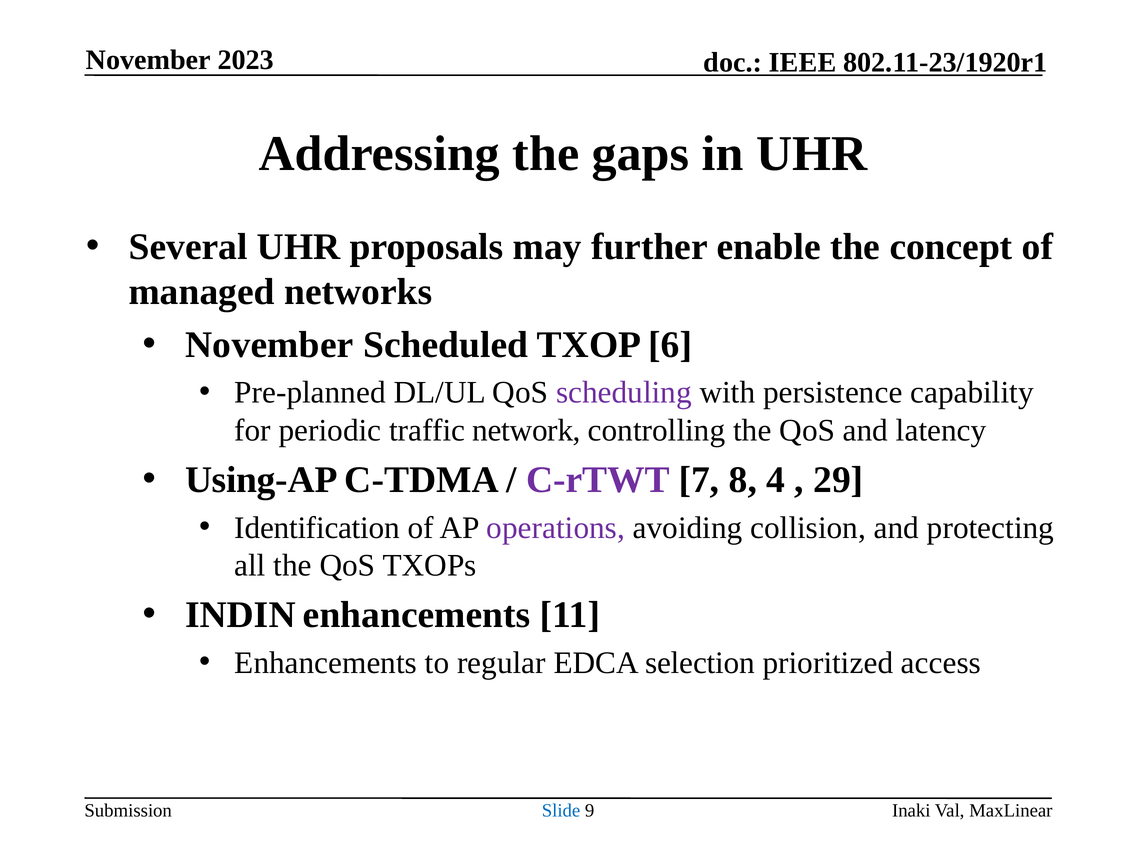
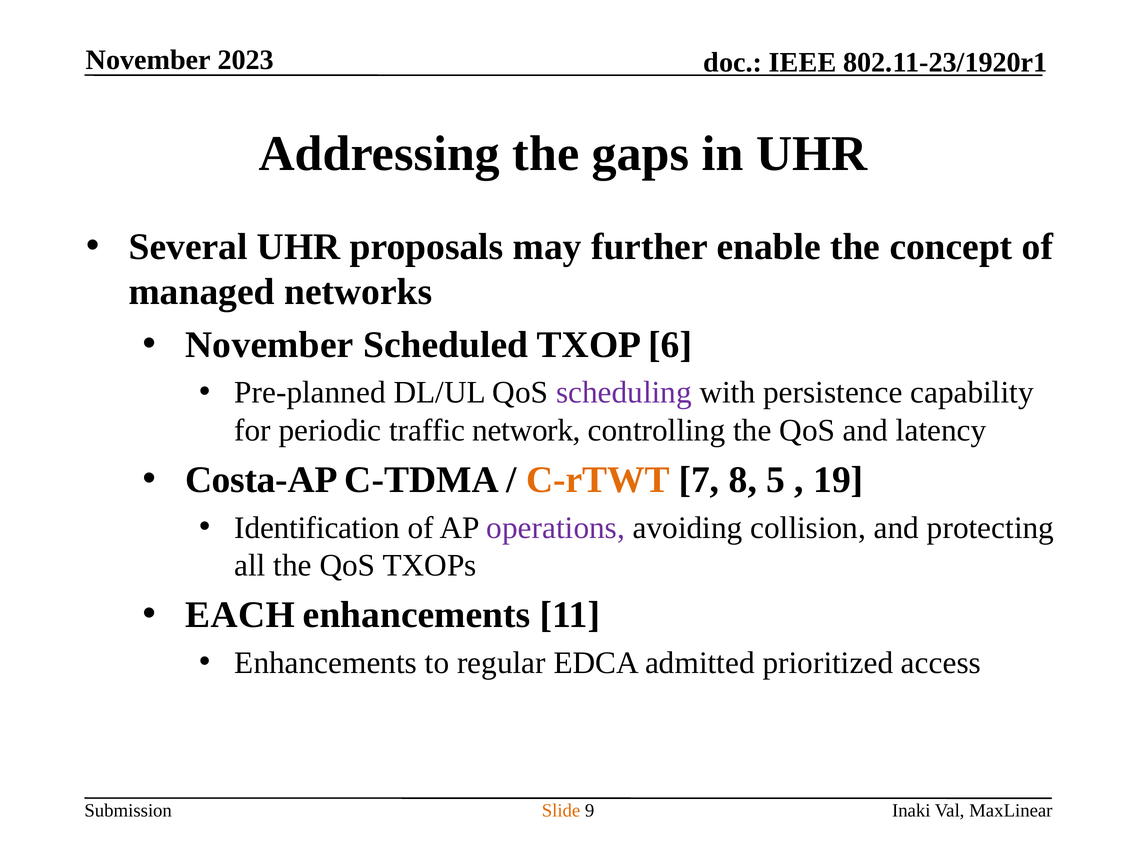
Using-AP: Using-AP -> Costa-AP
C-rTWT colour: purple -> orange
4: 4 -> 5
29: 29 -> 19
INDIN: INDIN -> EACH
selection: selection -> admitted
Slide colour: blue -> orange
